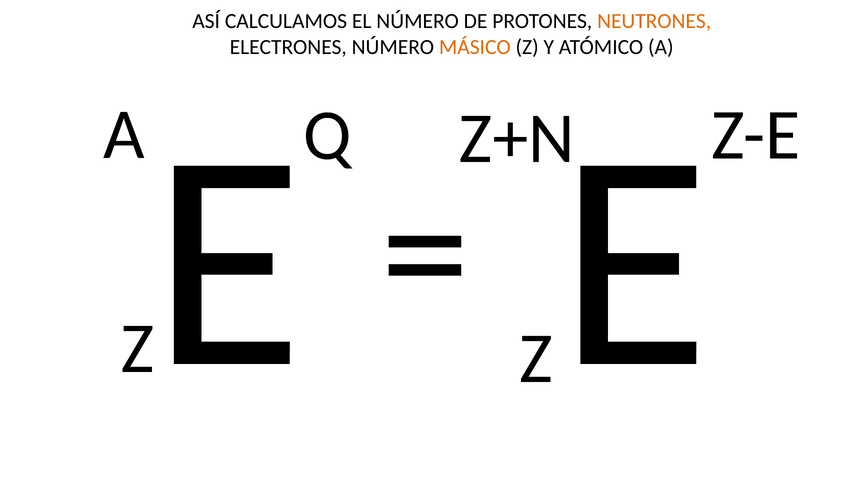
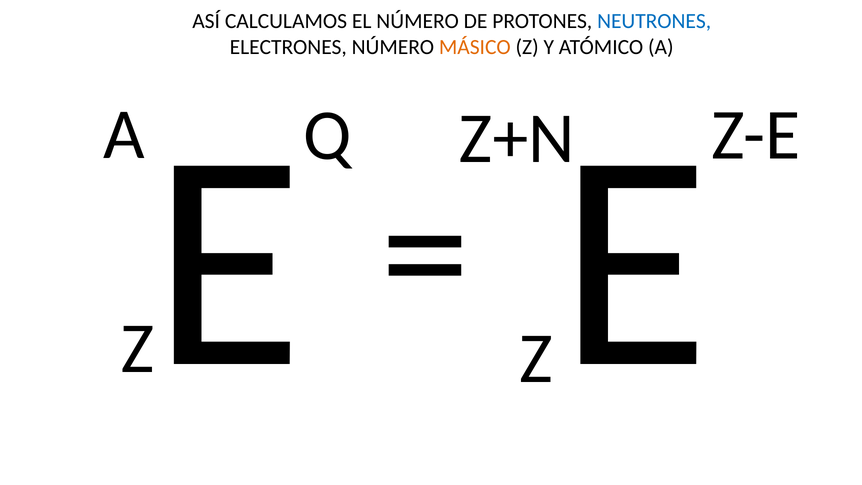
NEUTRONES colour: orange -> blue
